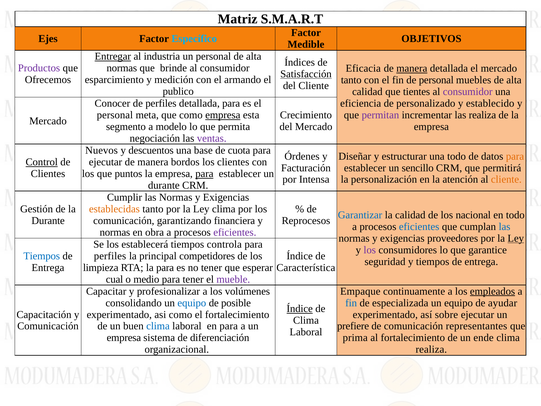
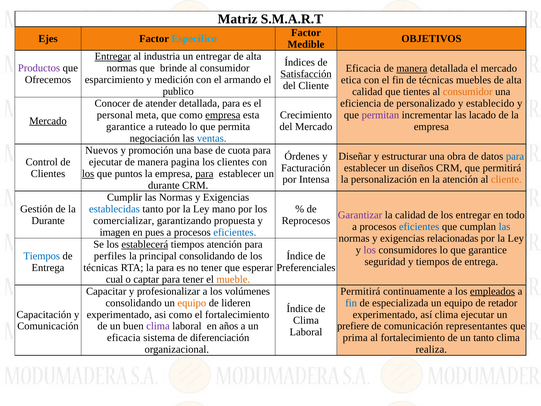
un personal: personal -> entregar
tanto at (351, 80): tanto -> etica
de personal: personal -> técnicas
consumidor at (468, 92) colour: purple -> orange
de perfiles: perfiles -> atender
las realiza: realiza -> lacado
Mercado at (48, 121) underline: none -> present
segmento at (126, 127): segmento -> garantice
modelo: modelo -> ruteado
ventas colour: purple -> blue
descuentos: descuentos -> promoción
una todo: todo -> obra
para at (515, 156) colour: orange -> blue
Control underline: present -> none
bordos: bordos -> pagina
sencillo: sencillo -> diseños
los at (88, 174) underline: none -> present
establecidas colour: orange -> blue
Ley clima: clima -> mano
Garantizar colour: blue -> purple
los nacional: nacional -> entregar
comunicación at (124, 221): comunicación -> comercializar
financiera: financiera -> propuesta
normas at (115, 232): normas -> imagen
obra: obra -> pues
eficientes at (235, 232) colour: purple -> blue
proveedores: proveedores -> relacionadas
Ley at (516, 238) underline: present -> none
establecerá underline: none -> present
tiempos controla: controla -> atención
principal competidores: competidores -> consolidando
limpieza at (101, 267): limpieza -> técnicas
Característica: Característica -> Preferenciales
medio: medio -> captar
mueble colour: purple -> orange
Empaque at (360, 291): Empaque -> Permitirá
equipo at (192, 303) colour: blue -> orange
posible: posible -> lideren
ayudar: ayudar -> retador
Índice at (300, 309) underline: present -> none
así sobre: sobre -> clima
clima at (158, 326) colour: blue -> purple
en para: para -> años
empresa at (124, 338): empresa -> eficacia
un ende: ende -> tanto
